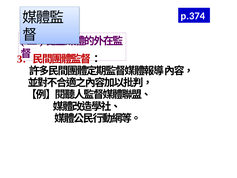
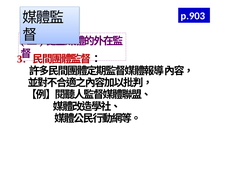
p.374: p.374 -> p.903
